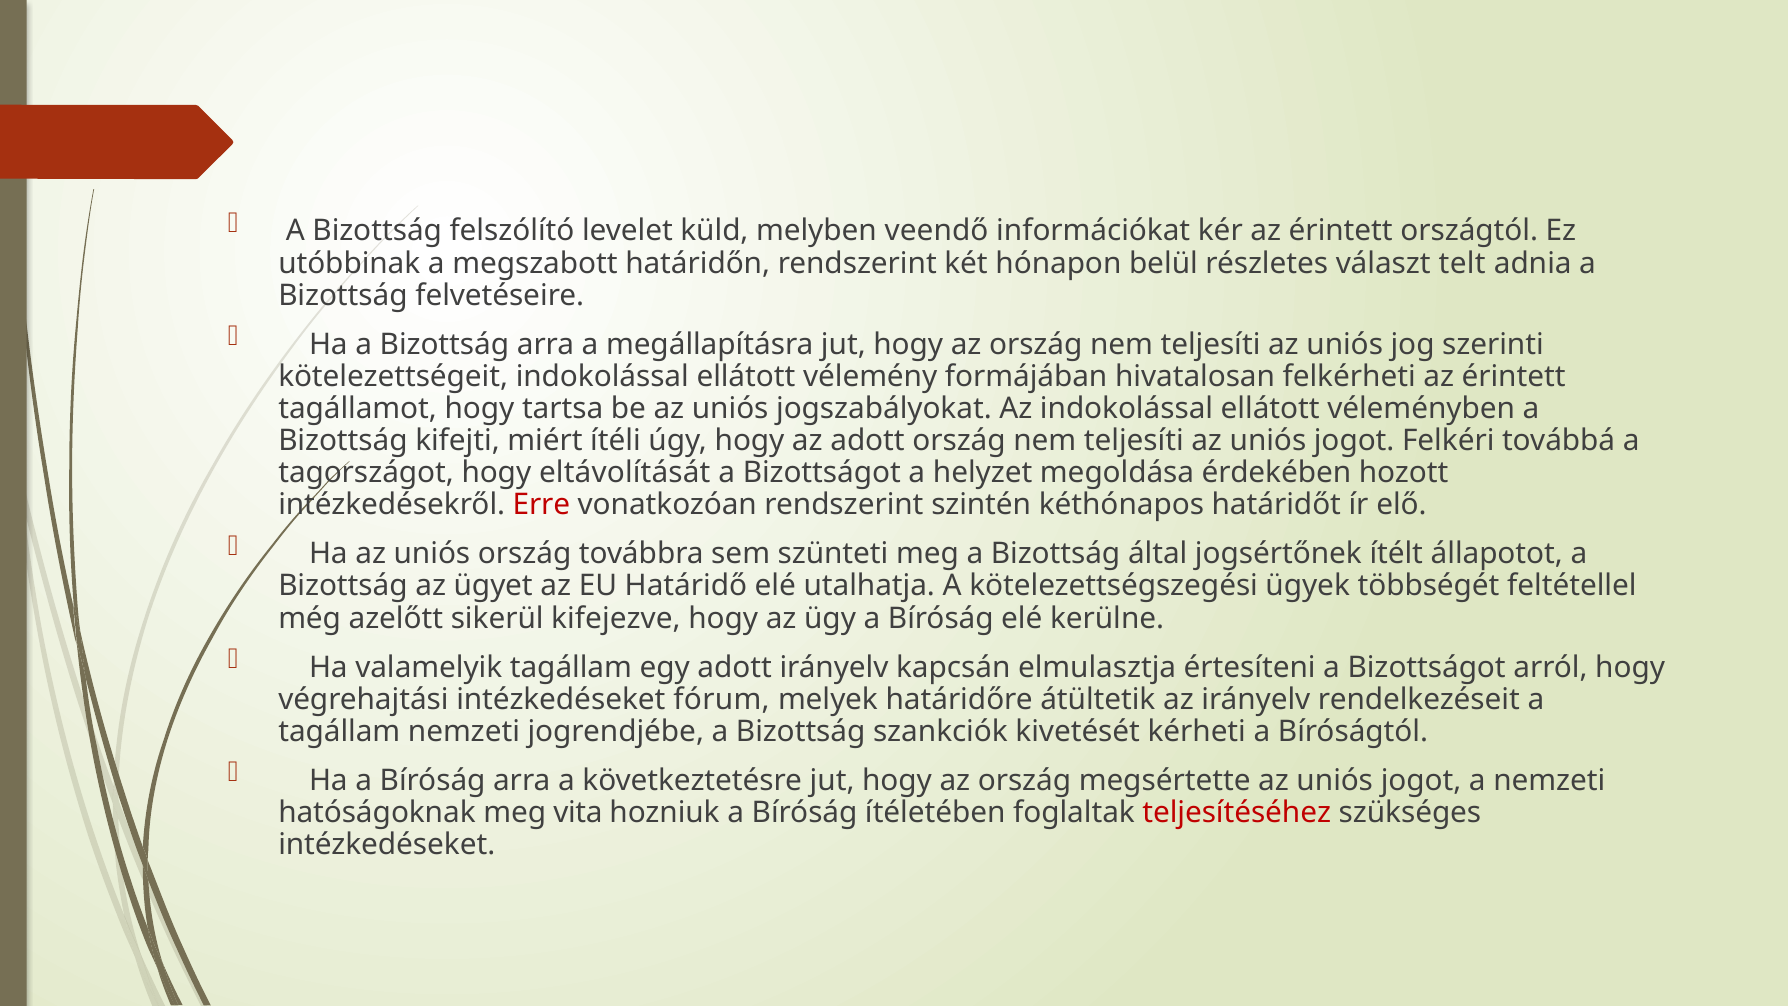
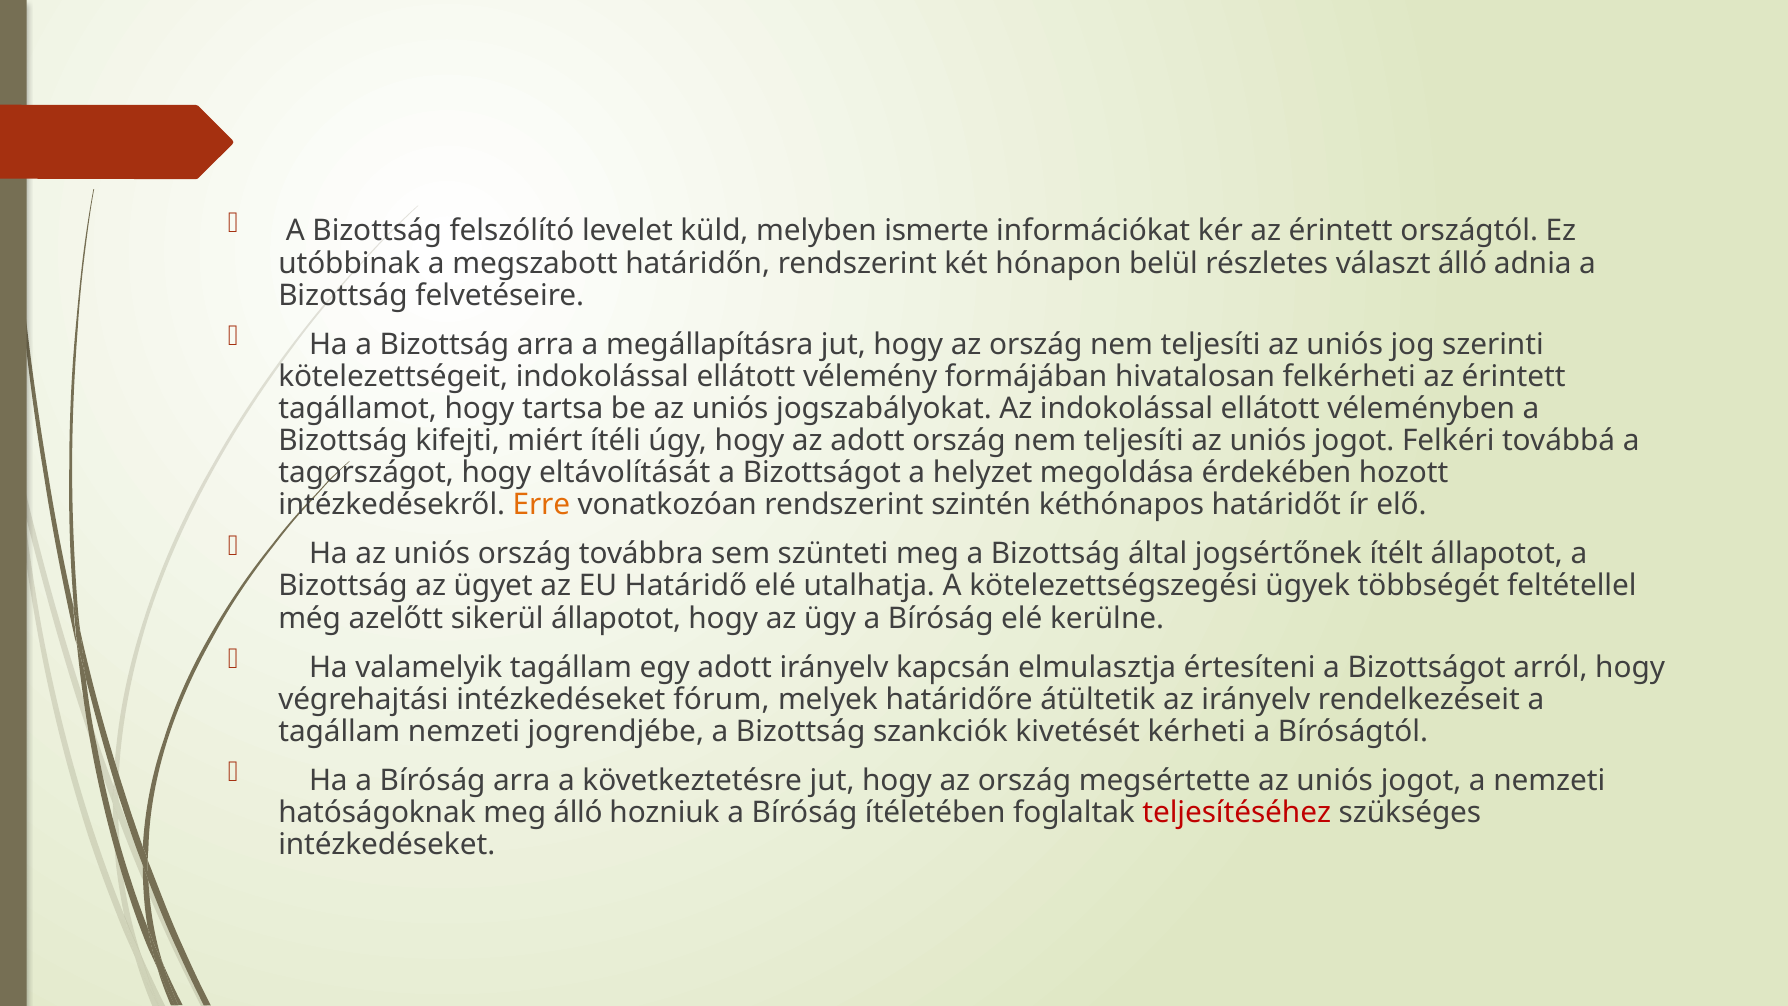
veendő: veendő -> ismerte
választ telt: telt -> álló
Erre colour: red -> orange
sikerül kifejezve: kifejezve -> állapotot
meg vita: vita -> álló
